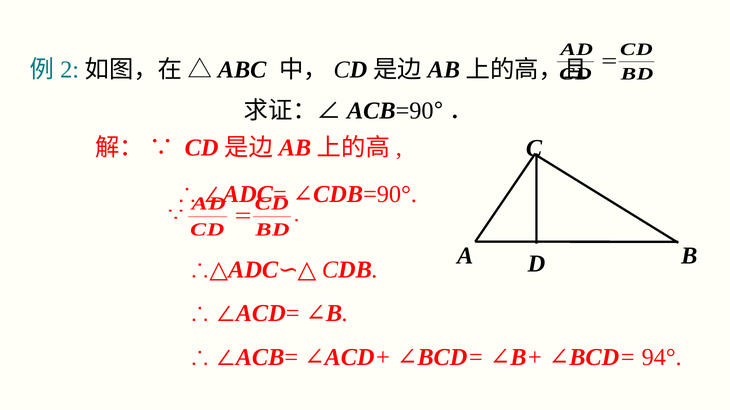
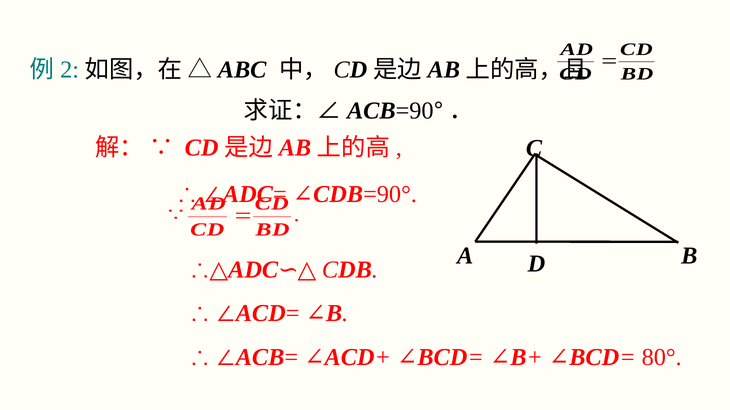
94°: 94° -> 80°
